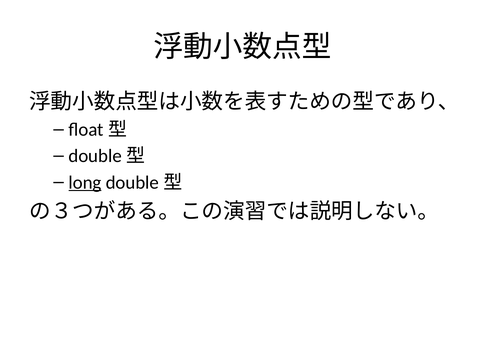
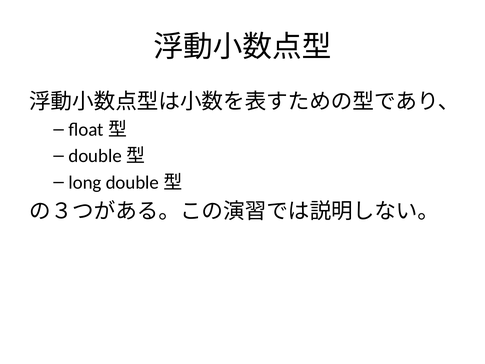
long underline: present -> none
